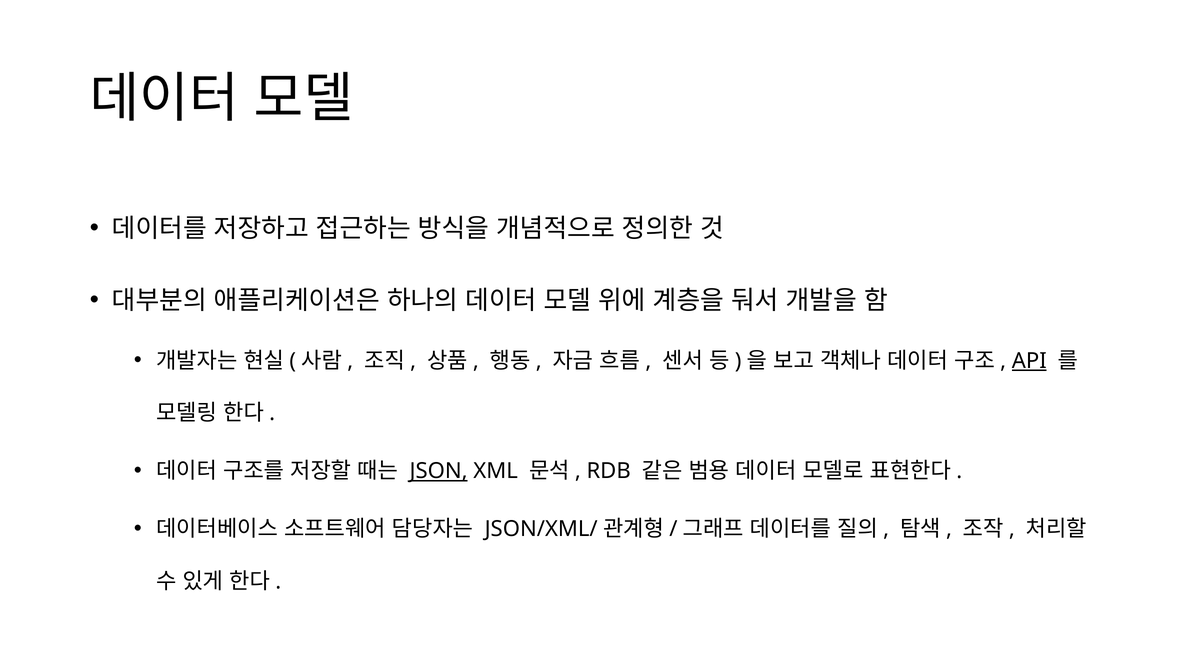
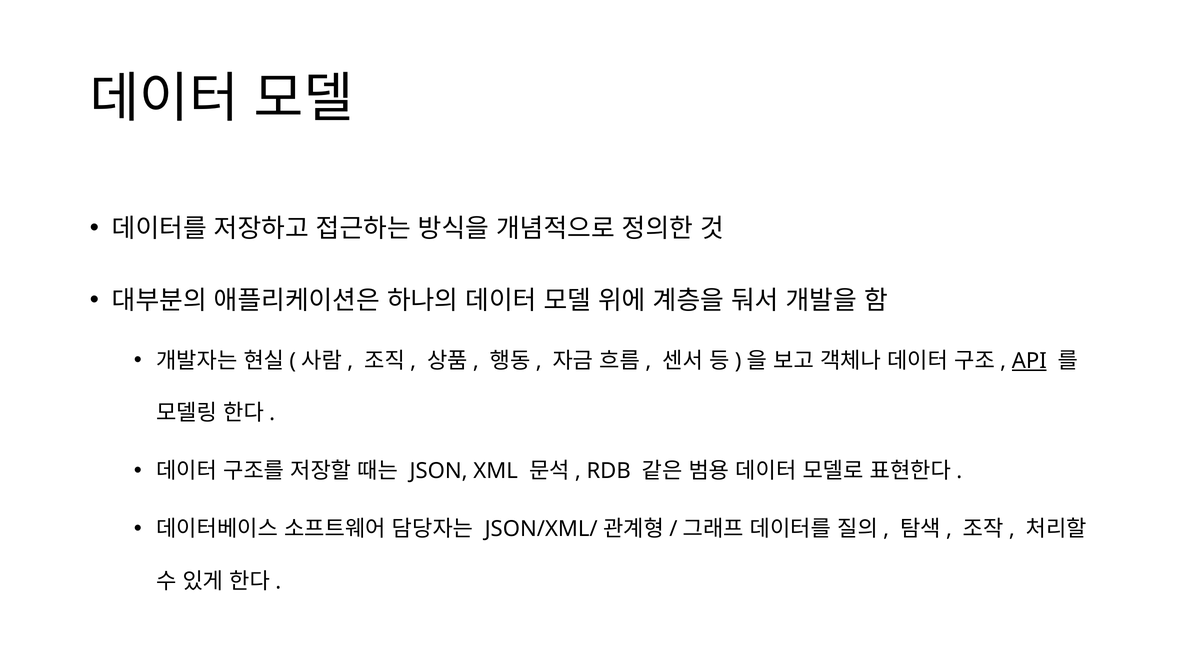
JSON underline: present -> none
